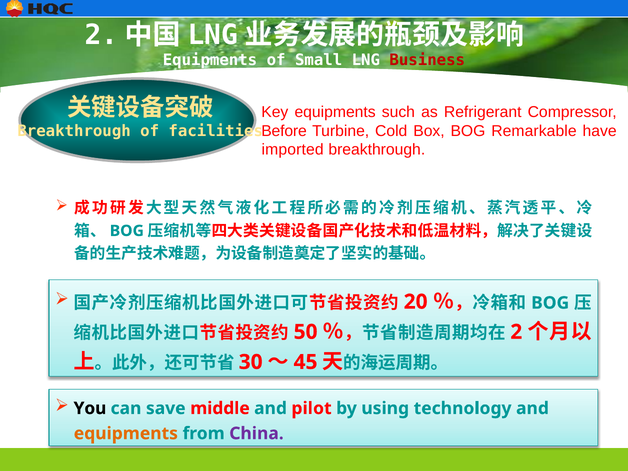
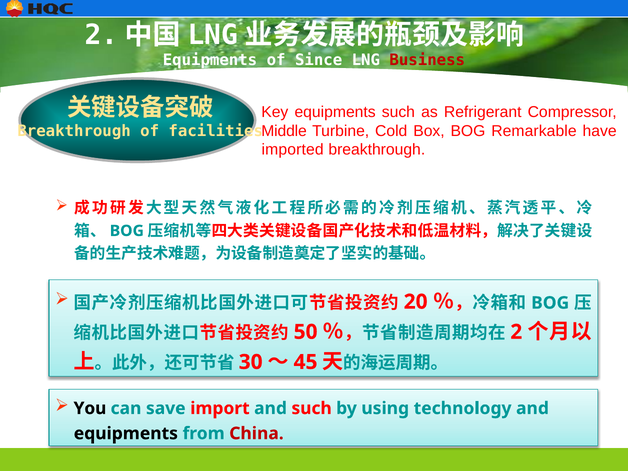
Small: Small -> Since
Before: Before -> Middle
middle: middle -> import
and pilot: pilot -> such
equipments at (126, 433) colour: orange -> black
China colour: purple -> red
